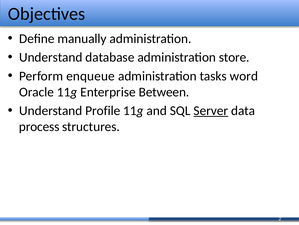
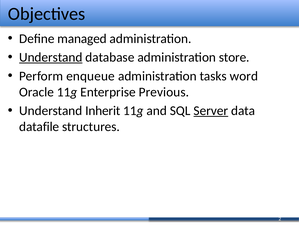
manually: manually -> managed
Understand at (51, 57) underline: none -> present
Between: Between -> Previous
Profile: Profile -> Inherit
process: process -> datafile
